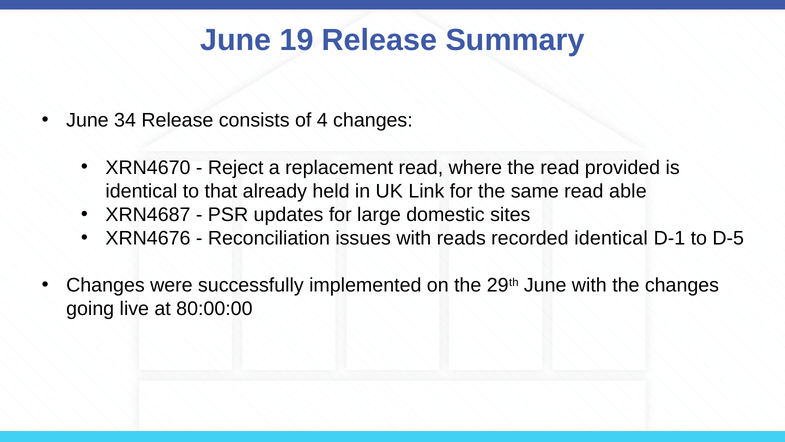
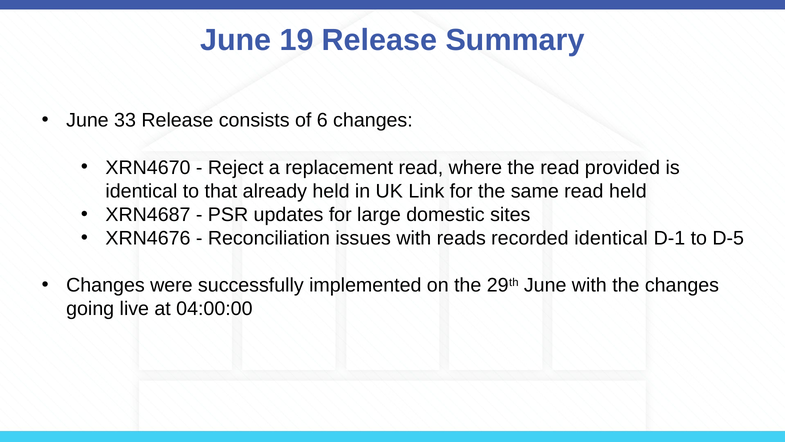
34: 34 -> 33
4: 4 -> 6
read able: able -> held
80:00:00: 80:00:00 -> 04:00:00
